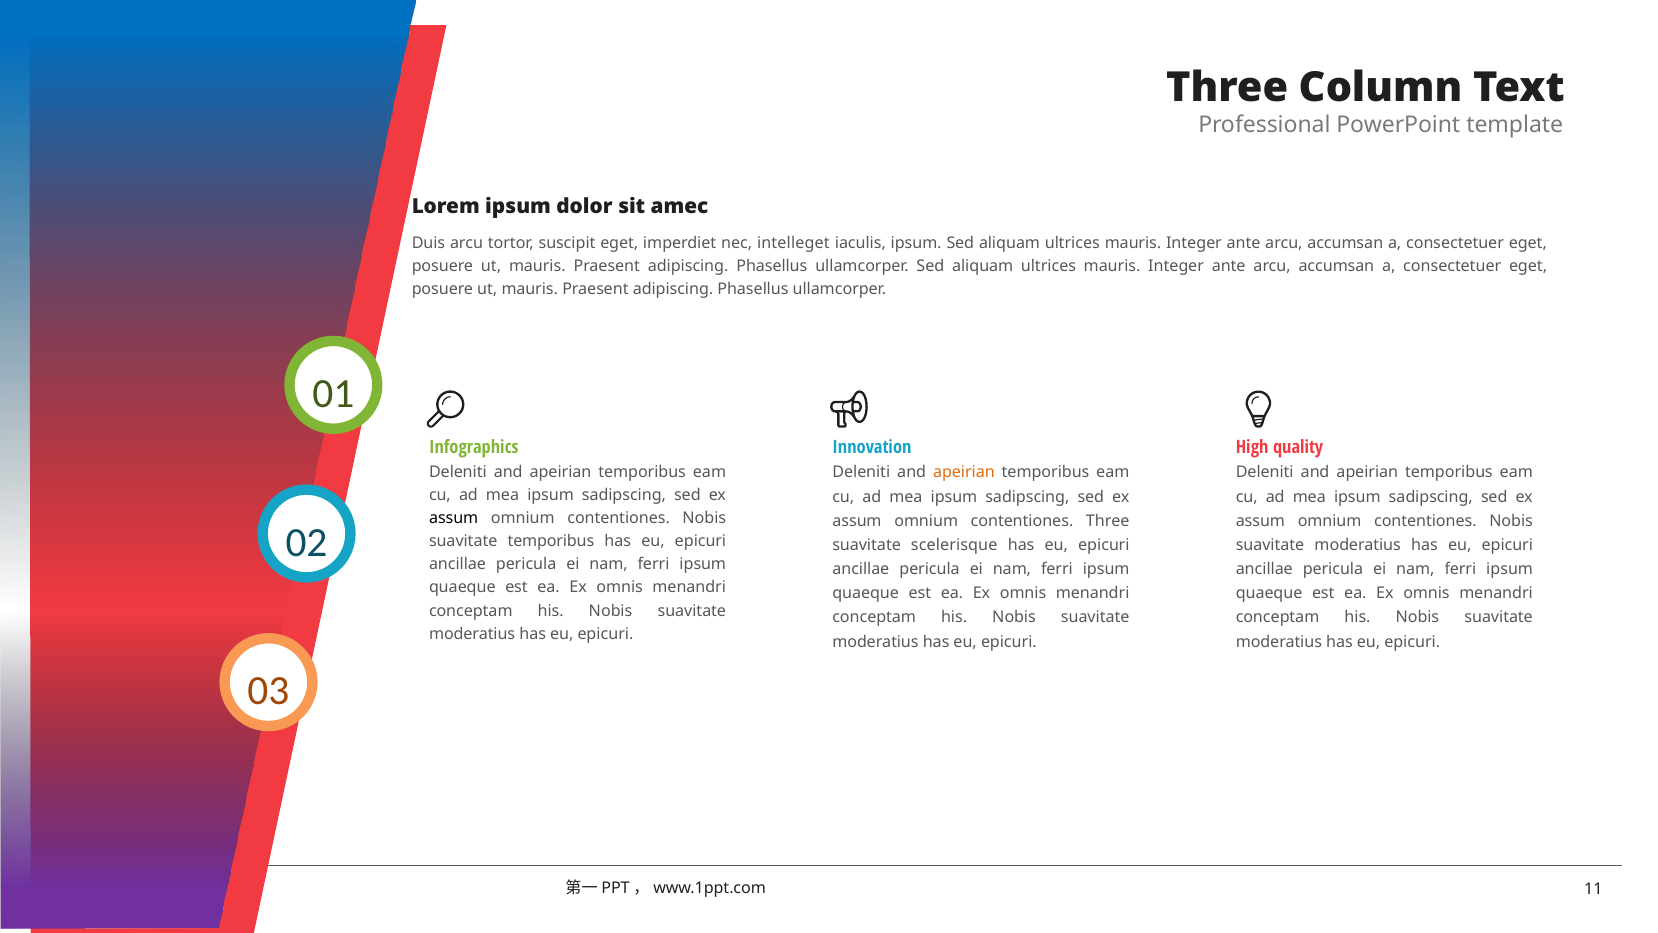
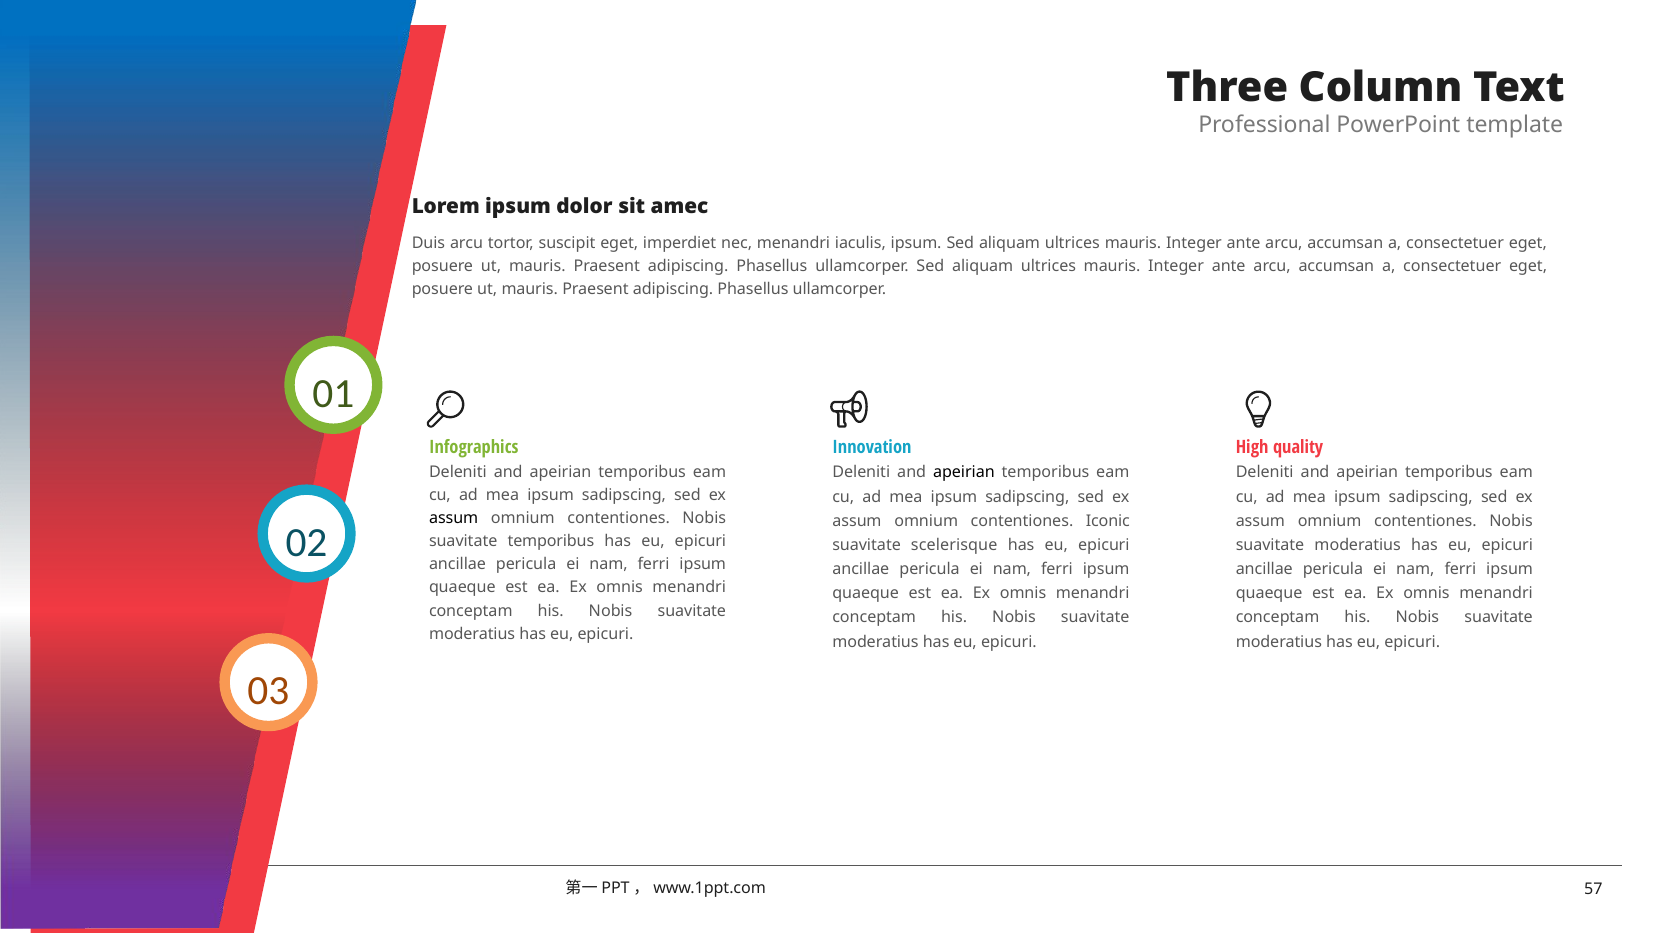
nec intelleget: intelleget -> menandri
apeirian at (964, 472) colour: orange -> black
contentiones Three: Three -> Iconic
11: 11 -> 57
